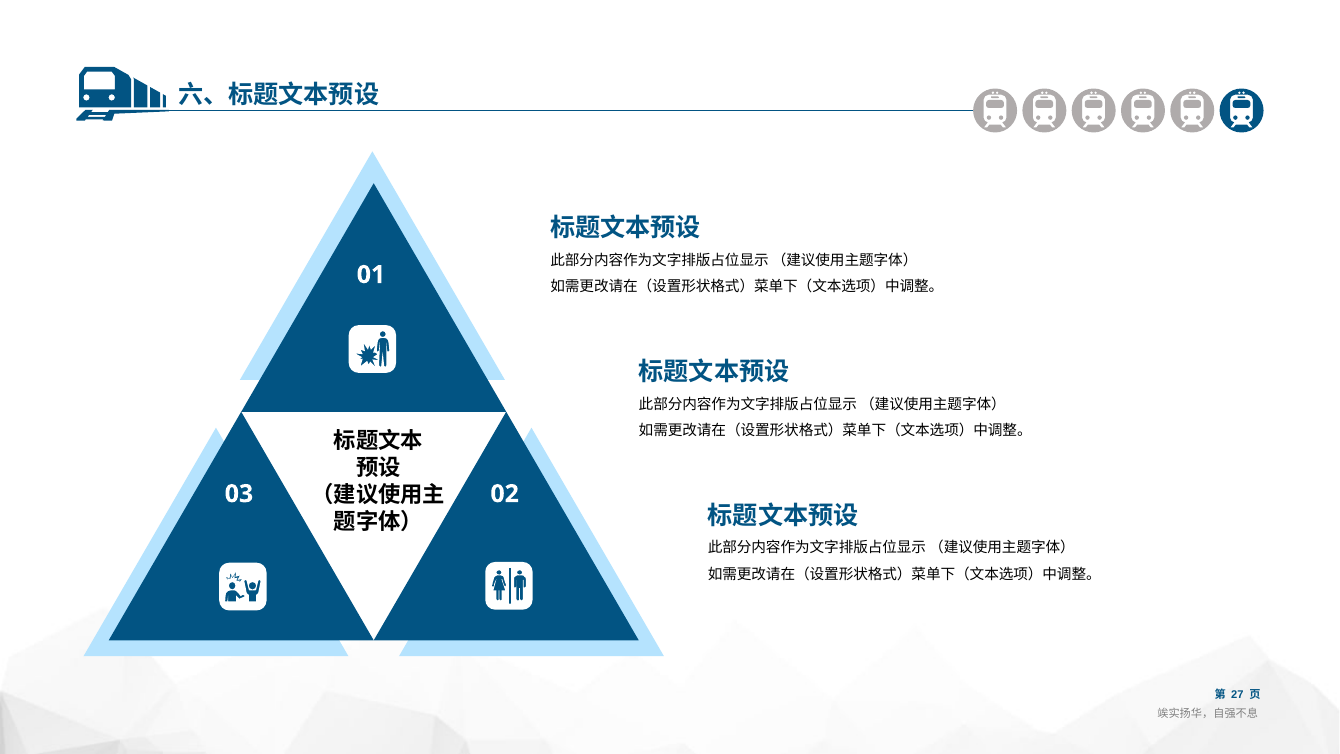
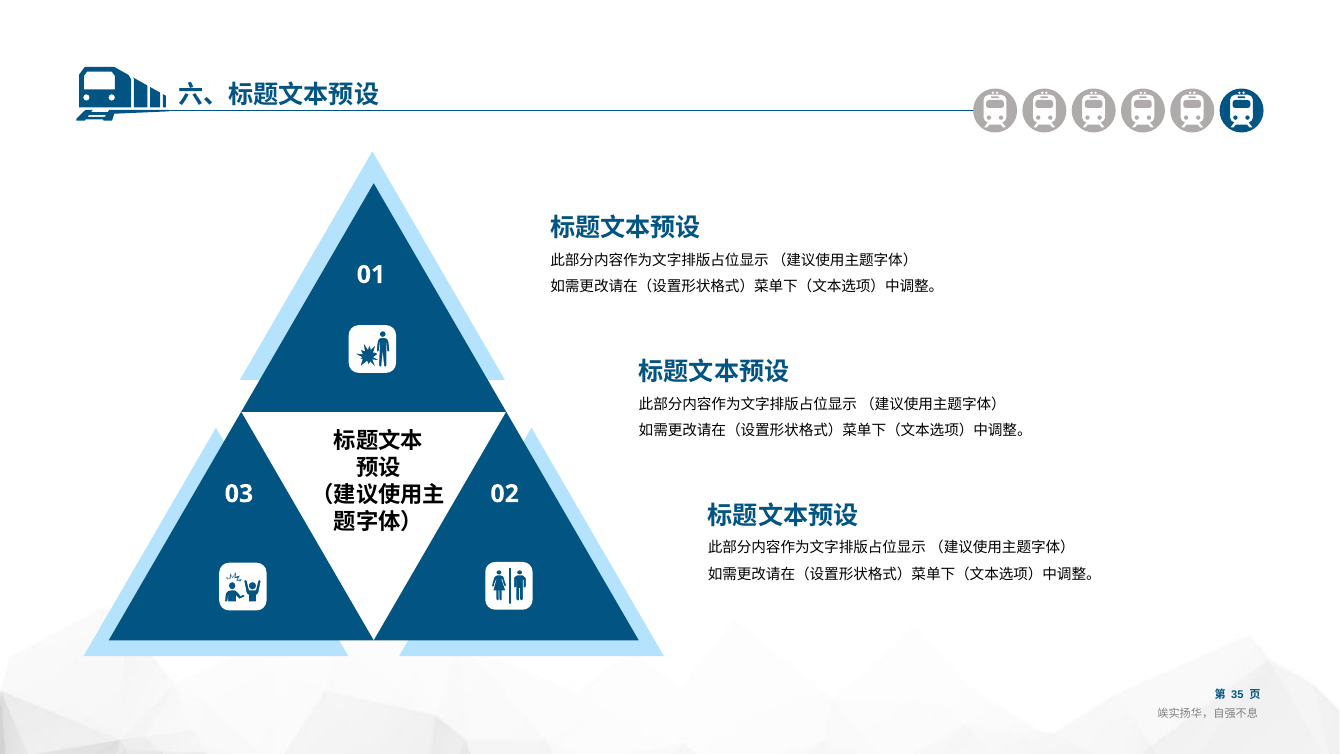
27: 27 -> 35
